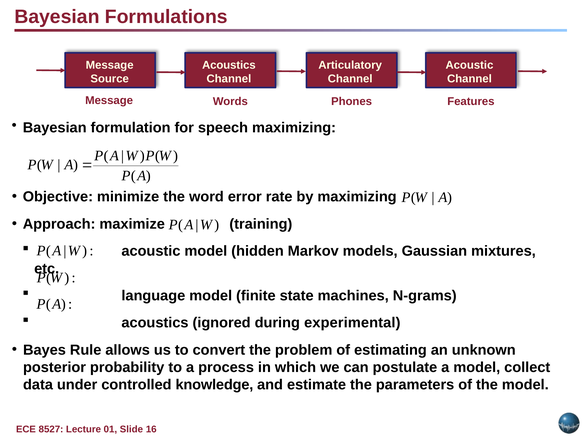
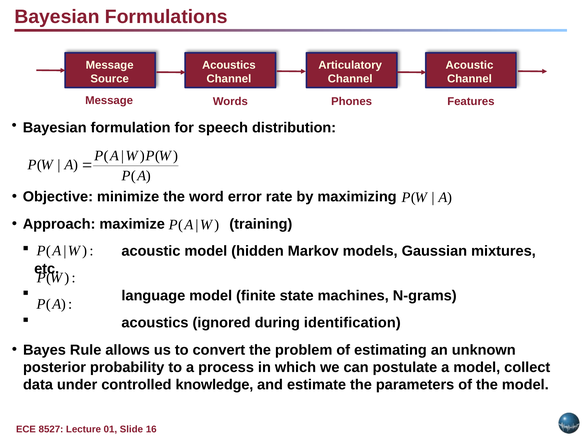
speech maximizing: maximizing -> distribution
experimental: experimental -> identification
